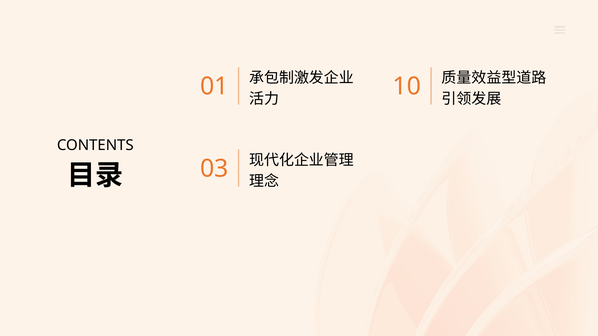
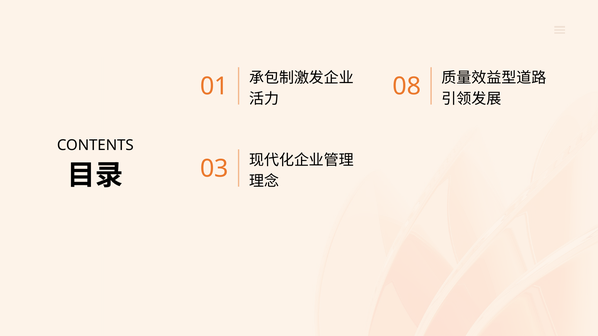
10: 10 -> 08
